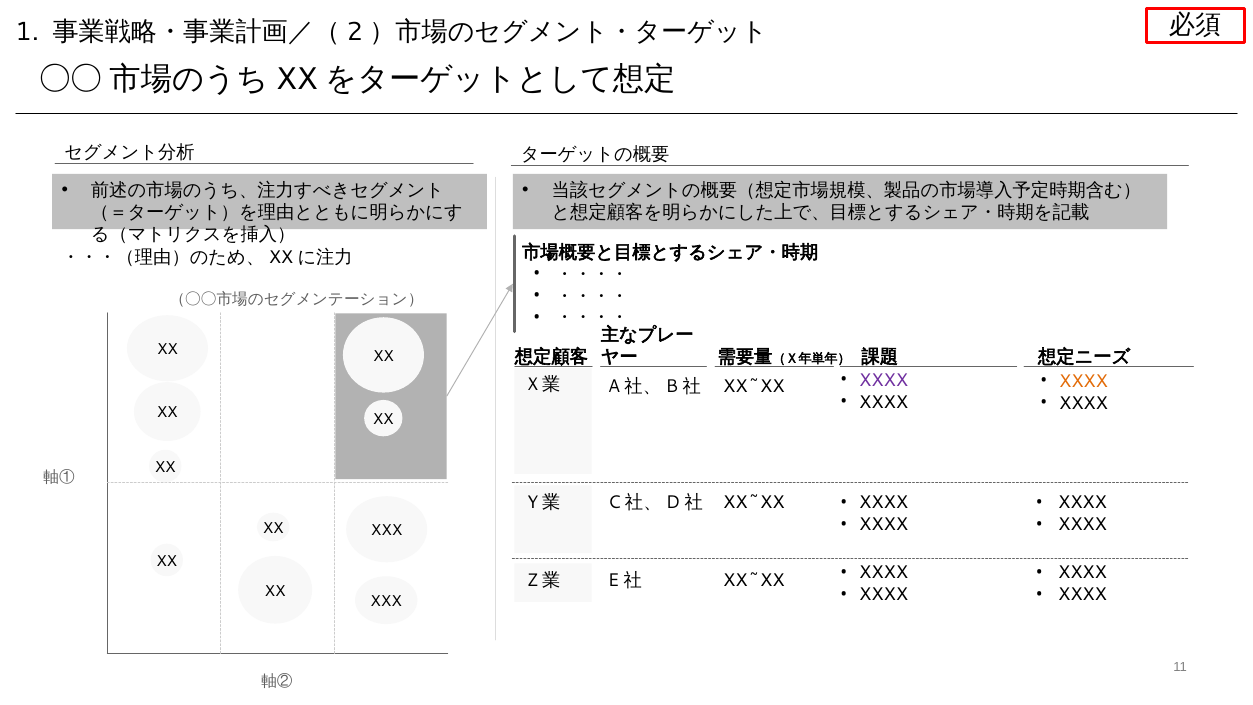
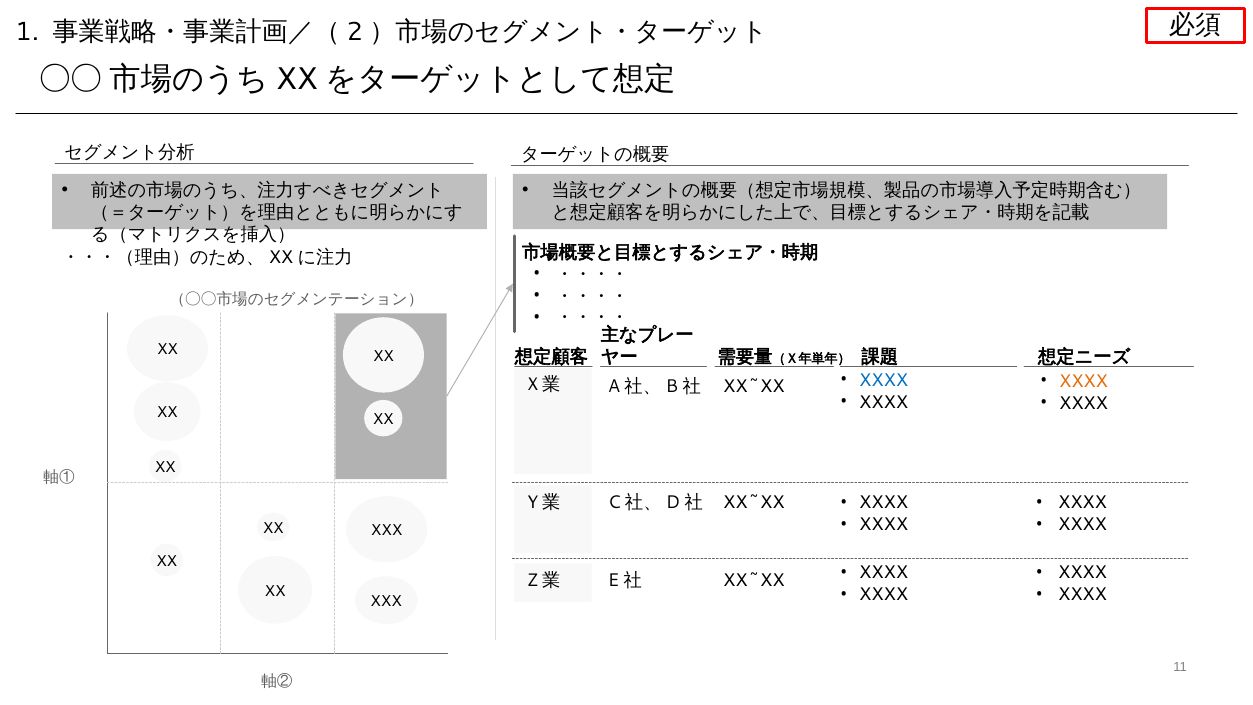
XXXX at (884, 380) colour: purple -> blue
